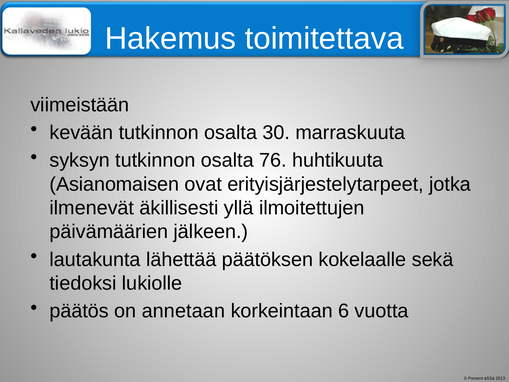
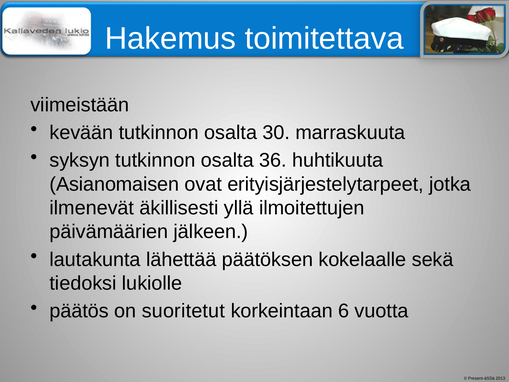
76: 76 -> 36
annetaan: annetaan -> suoritetut
